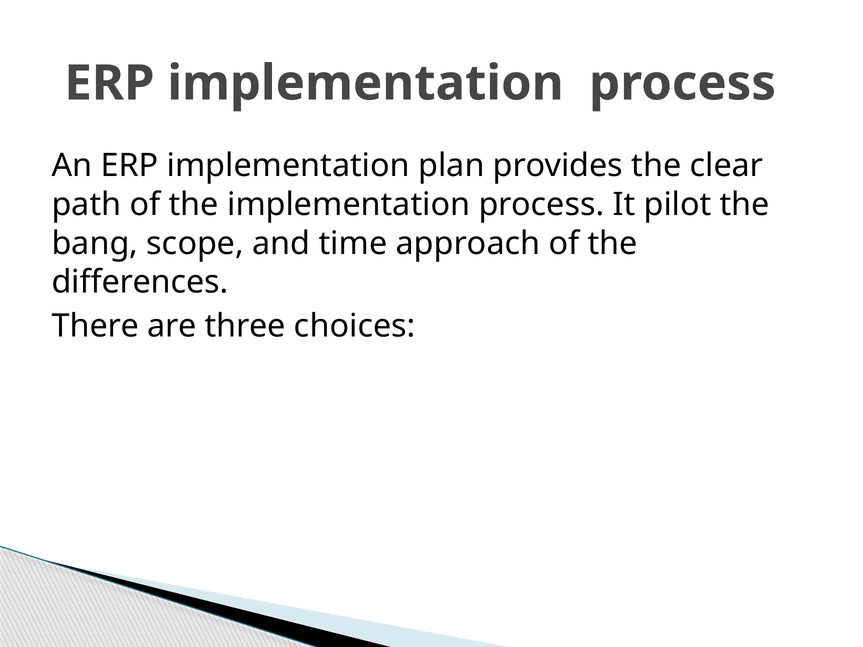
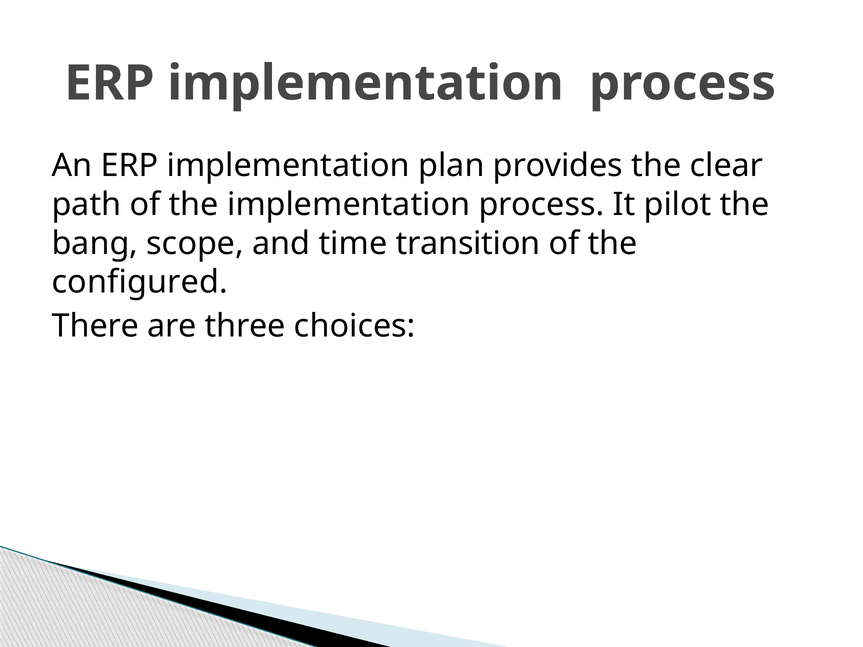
approach: approach -> transition
differences: differences -> configured
